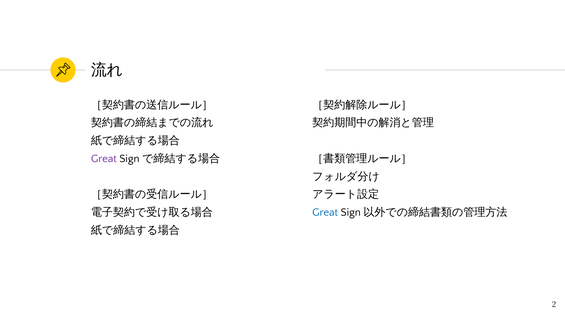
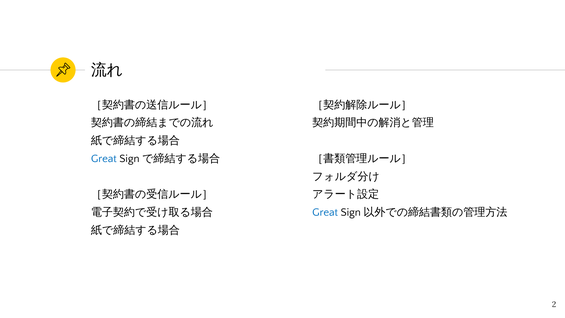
Great at (104, 158) colour: purple -> blue
